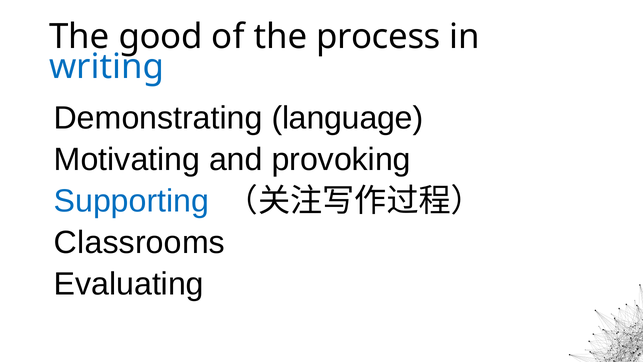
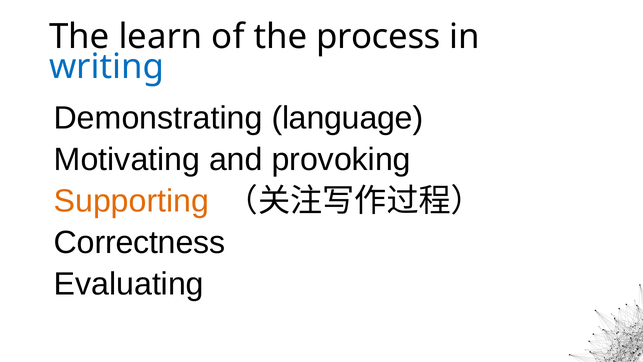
good: good -> learn
Supporting colour: blue -> orange
Classrooms: Classrooms -> Correctness
